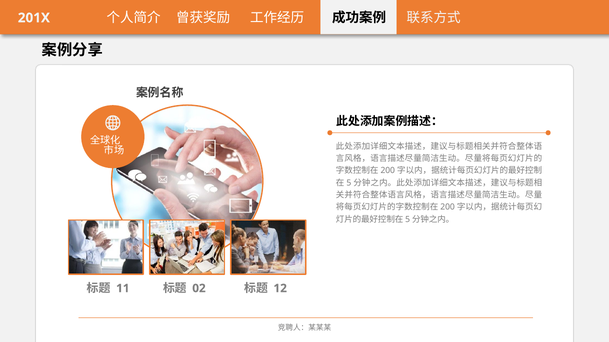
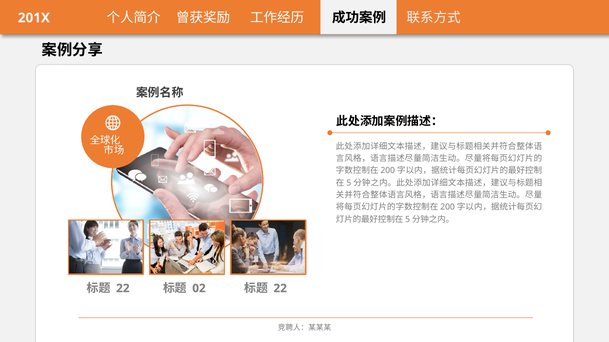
11 at (123, 289): 11 -> 22
12 at (280, 289): 12 -> 22
